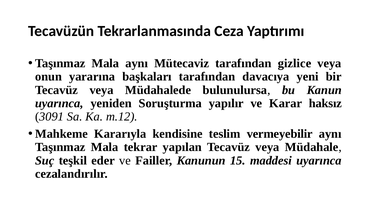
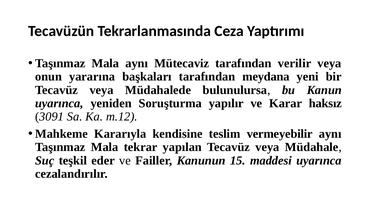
gizlice: gizlice -> verilir
davacıya: davacıya -> meydana
